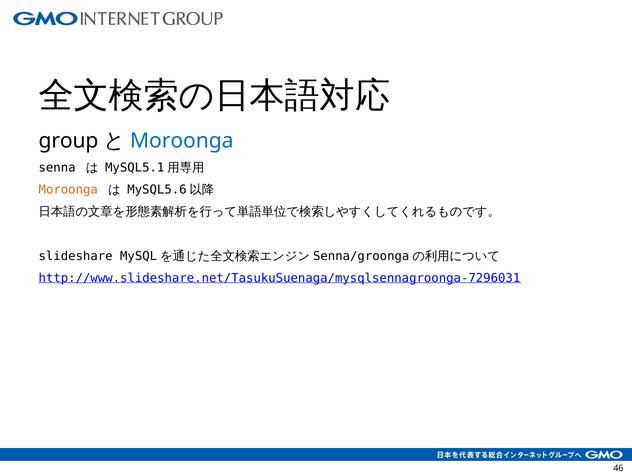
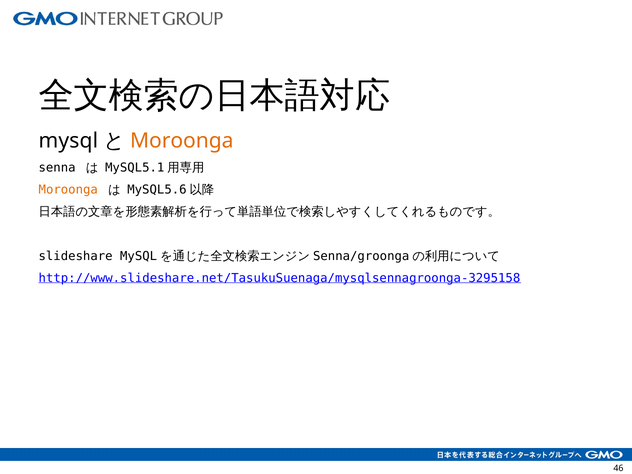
group at (69, 141): group -> mysql
Moroonga at (182, 141) colour: blue -> orange
http://www.slideshare.net/TasukuSuenaga/mysqlsennagroonga-7296031: http://www.slideshare.net/TasukuSuenaga/mysqlsennagroonga-7296031 -> http://www.slideshare.net/TasukuSuenaga/mysqlsennagroonga-3295158
